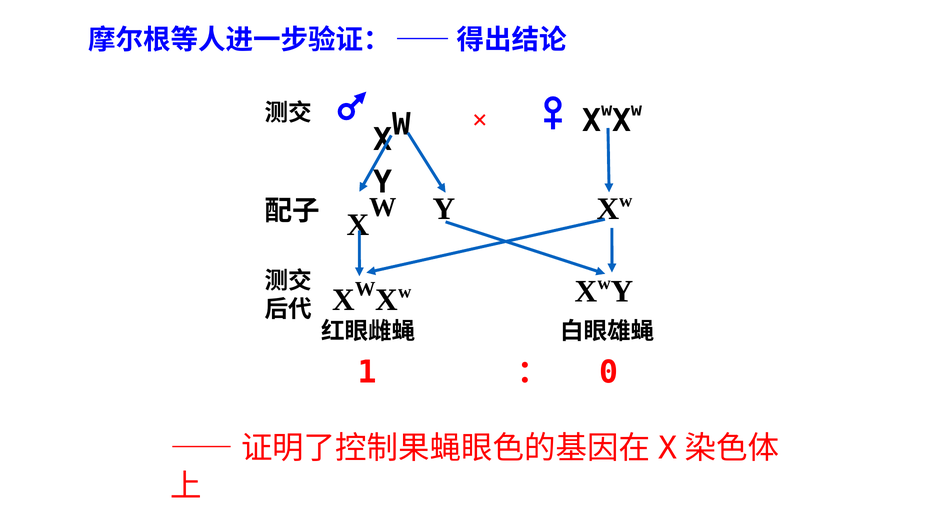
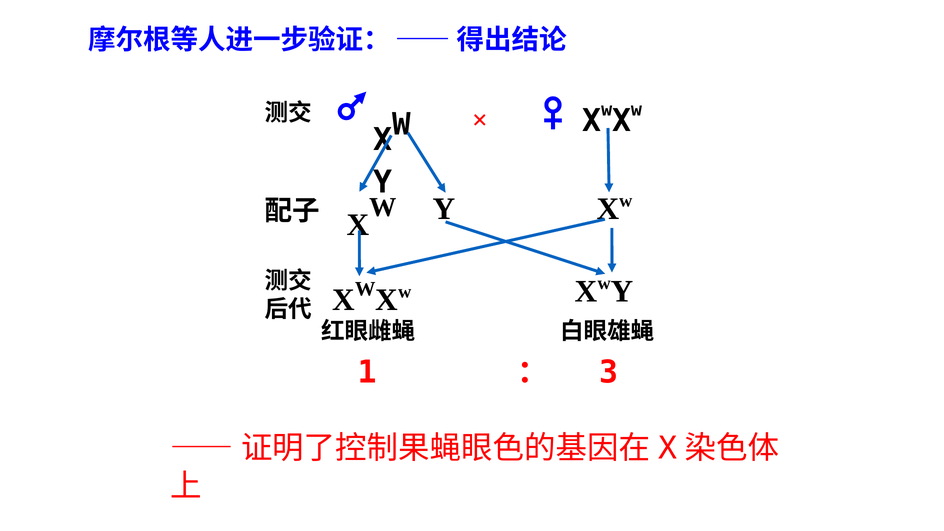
0: 0 -> 3
